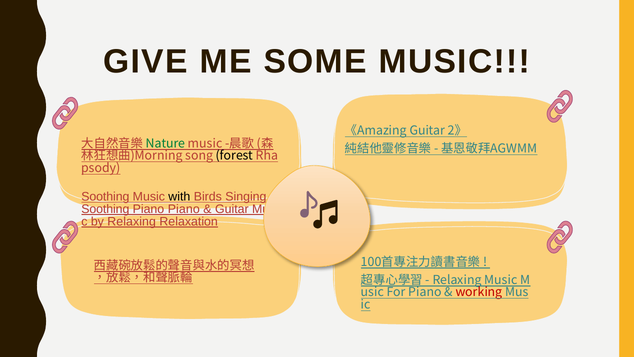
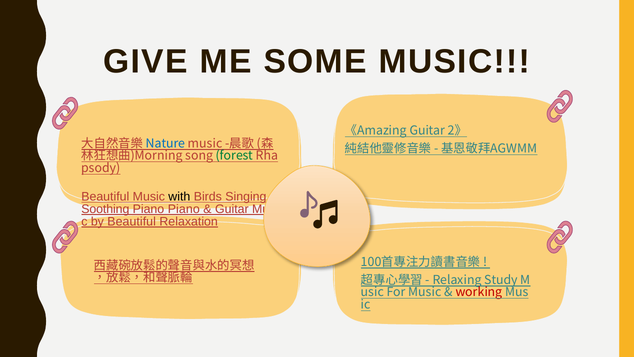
Nature colour: green -> blue
forest colour: black -> green
Soothing at (105, 197): Soothing -> Beautiful
by Relaxing: Relaxing -> Beautiful
Relaxing Music: Music -> Study
For Piano: Piano -> Music
